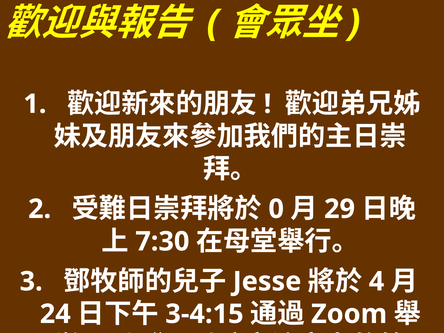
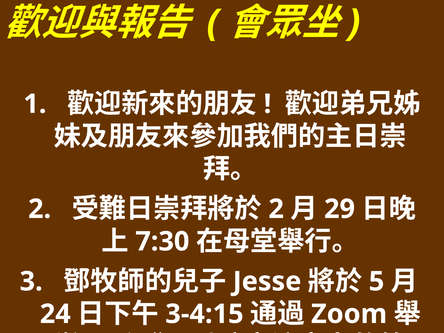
0 at (276, 209): 0 -> 2
4: 4 -> 5
